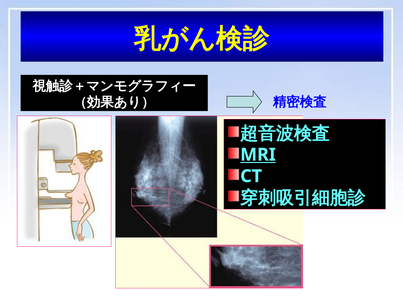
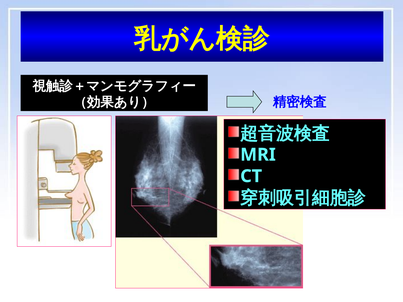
MRI underline: present -> none
